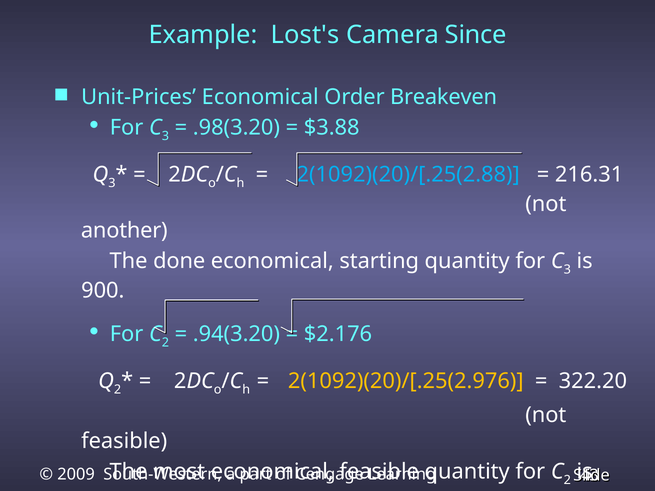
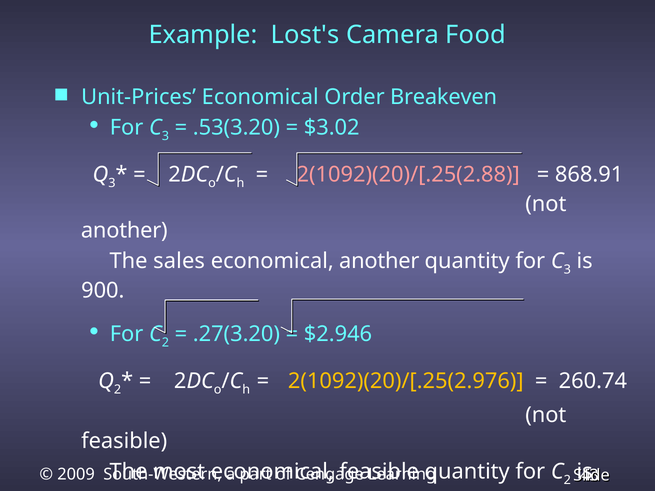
Since: Since -> Food
.98(3.20: .98(3.20 -> .53(3.20
$3.88: $3.88 -> $3.02
2(1092)(20)/[.25(2.88 colour: light blue -> pink
216.31: 216.31 -> 868.91
done: done -> sales
economical starting: starting -> another
.94(3.20: .94(3.20 -> .27(3.20
$2.176: $2.176 -> $2.946
322.20: 322.20 -> 260.74
